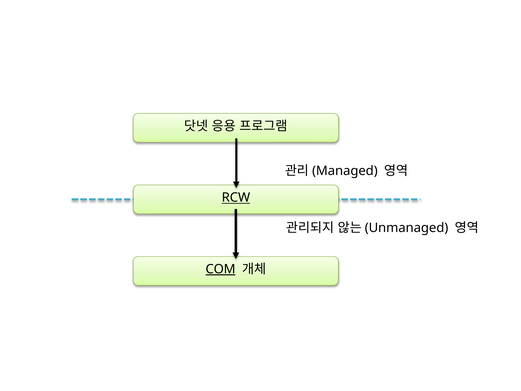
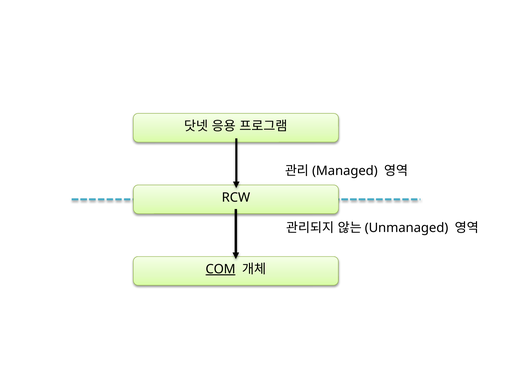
RCW underline: present -> none
